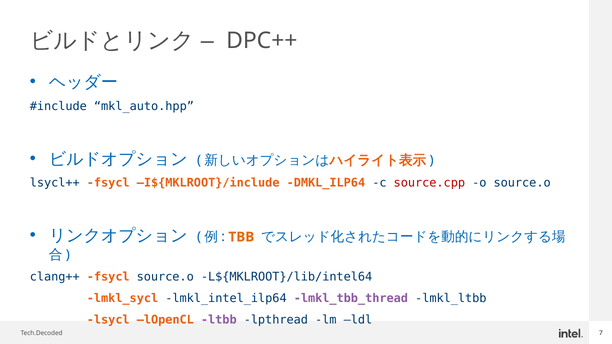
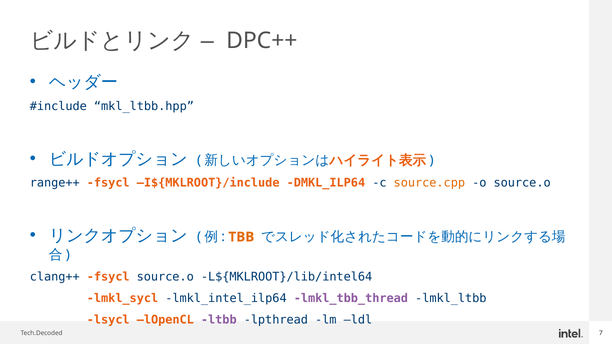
mkl_auto.hpp: mkl_auto.hpp -> mkl_ltbb.hpp
lsycl++: lsycl++ -> range++
source.cpp colour: red -> orange
